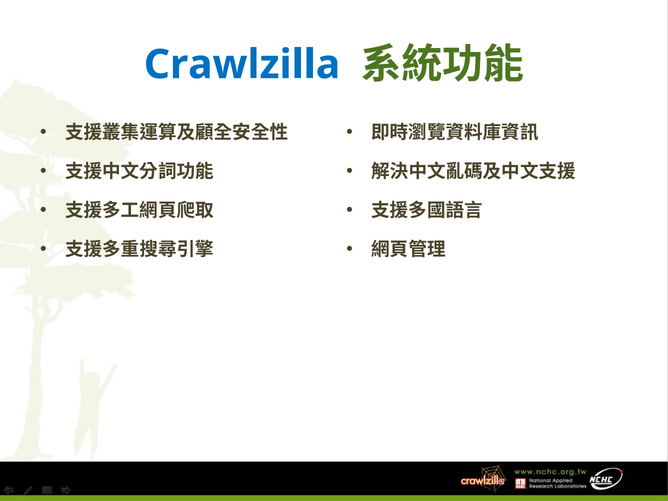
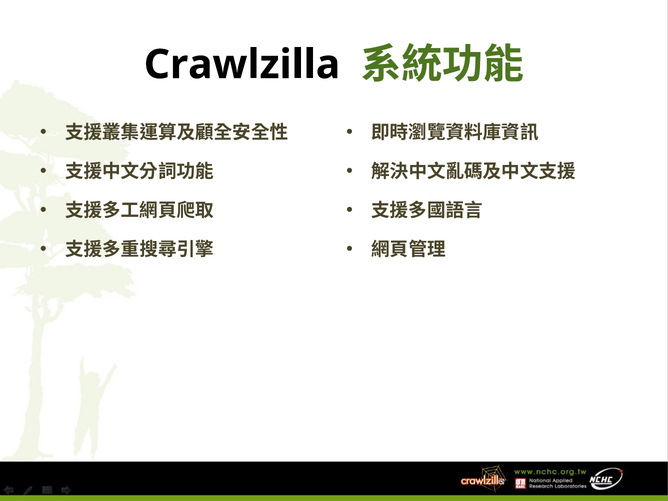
Crawlzilla colour: blue -> black
